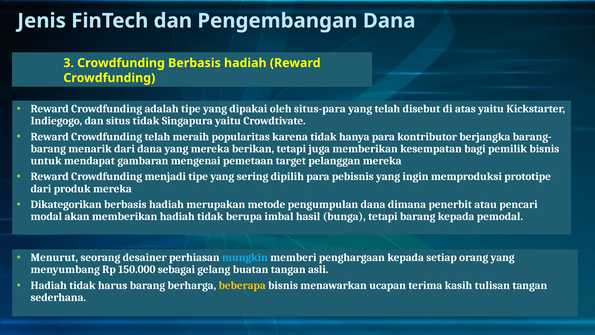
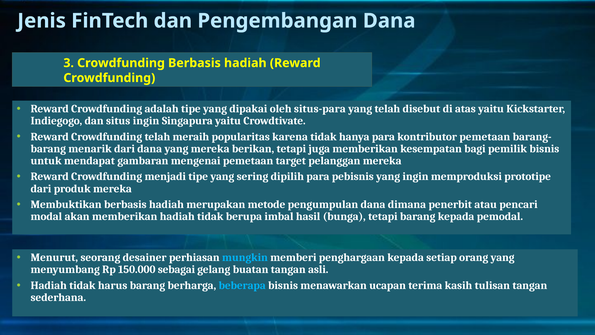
situs tidak: tidak -> ingin
kontributor berjangka: berjangka -> pemetaan
Dikategorikan: Dikategorikan -> Membuktikan
beberapa colour: yellow -> light blue
